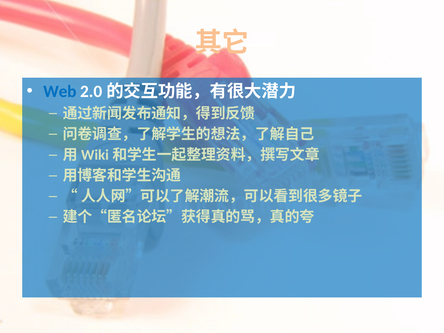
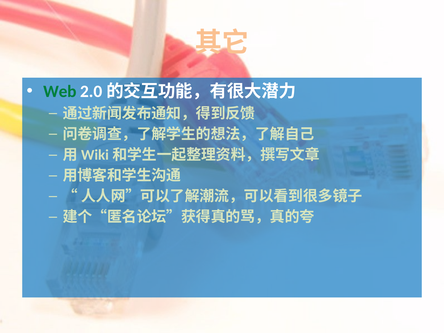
Web colour: blue -> green
